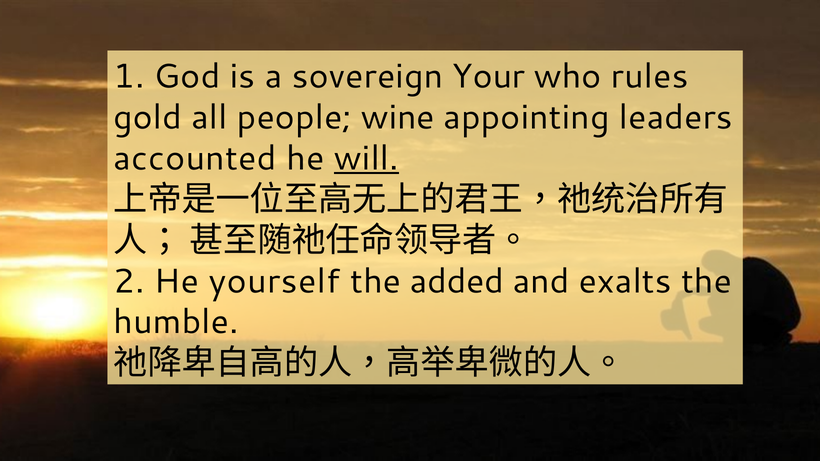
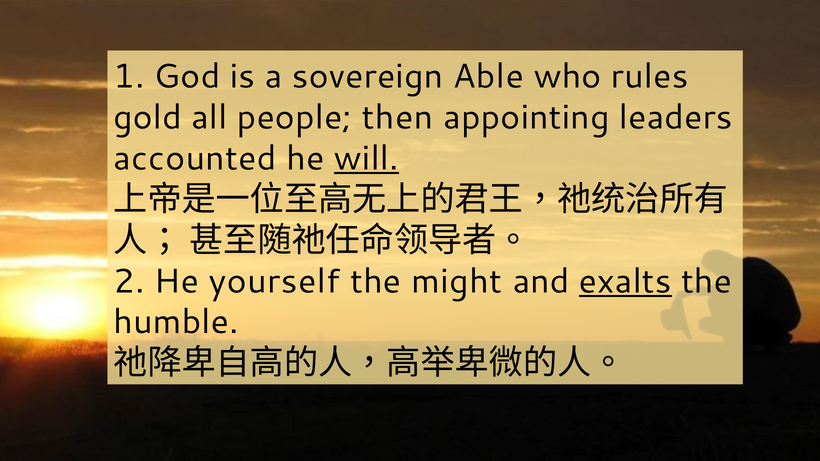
Your: Your -> Able
wine: wine -> then
added: added -> might
exalts underline: none -> present
